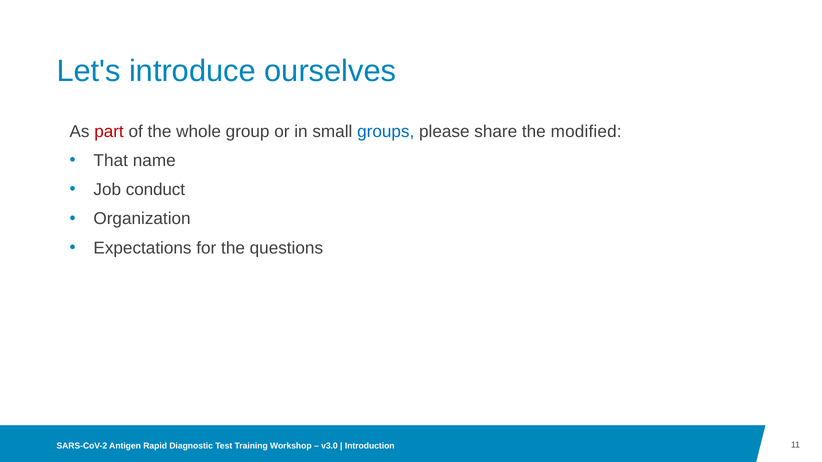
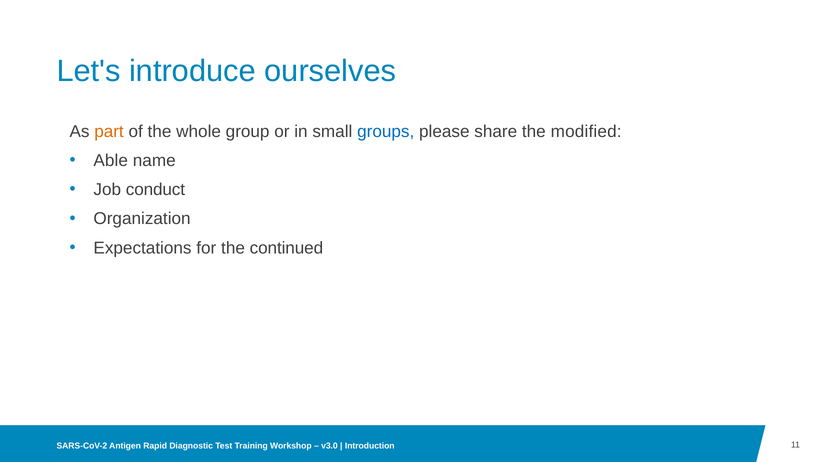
part colour: red -> orange
That: That -> Able
questions: questions -> continued
